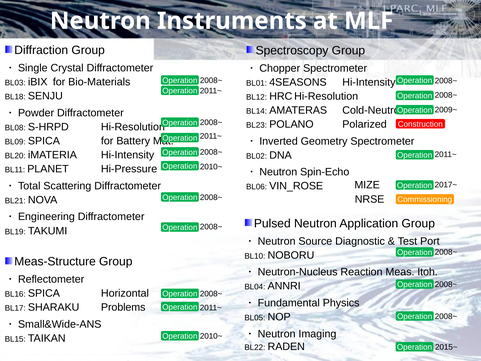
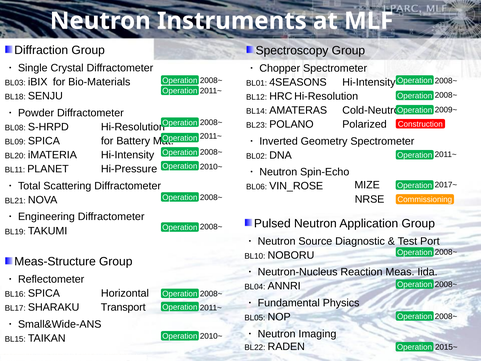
Itoh: Itoh -> Iida
Problems: Problems -> Transport
